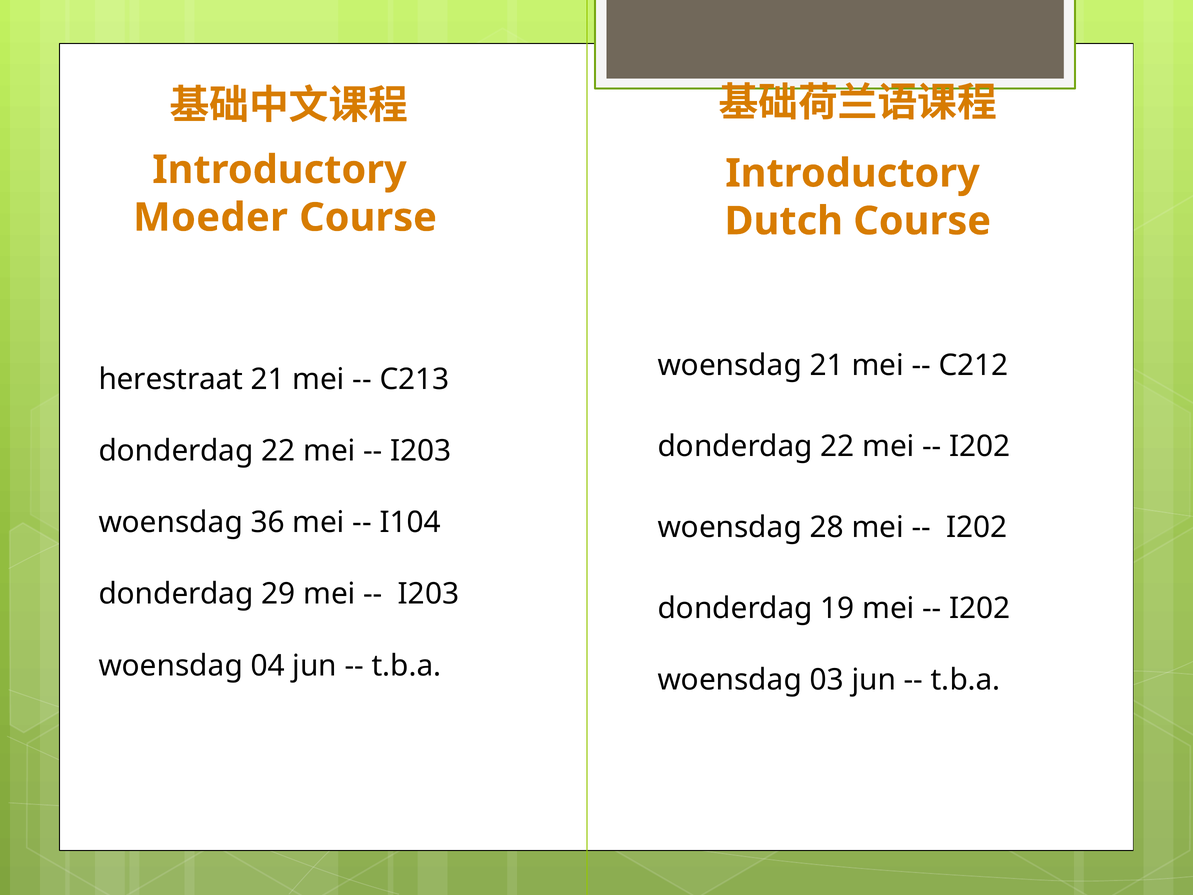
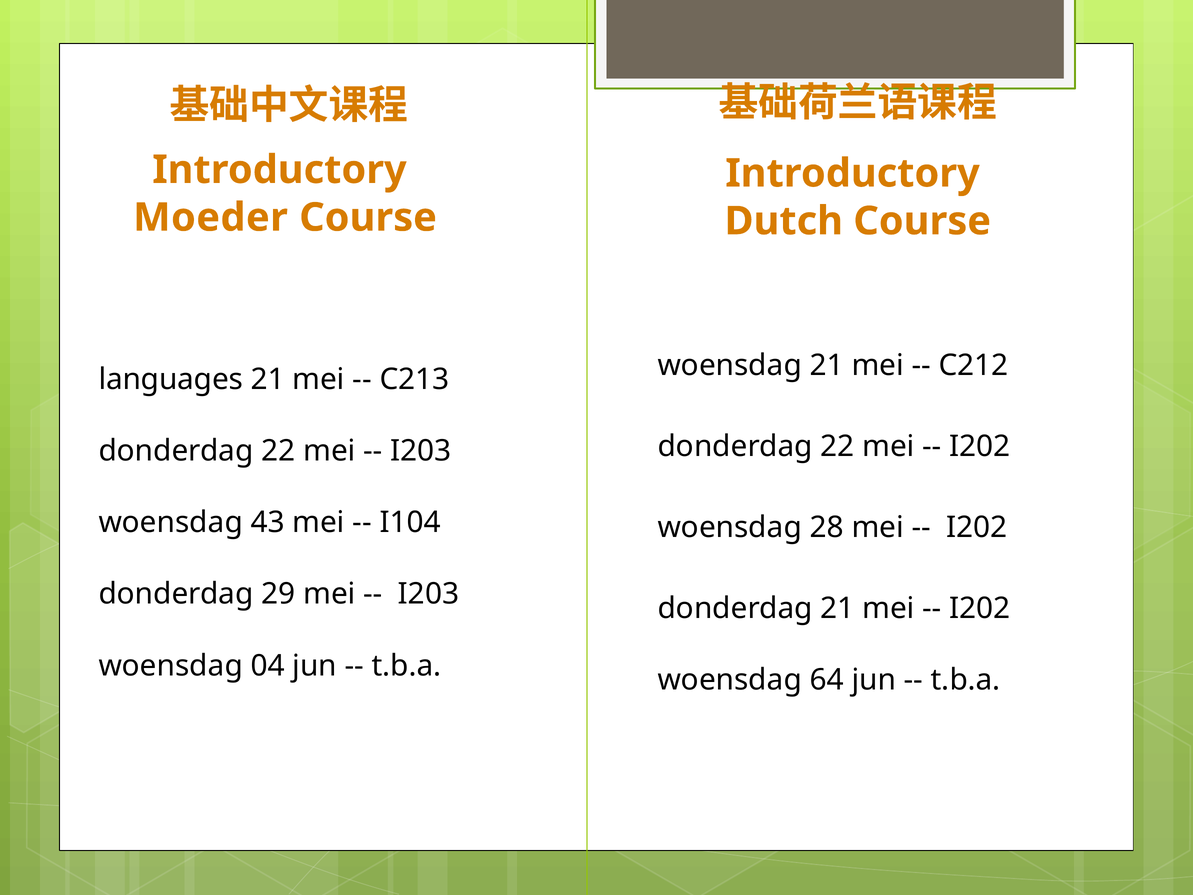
herestraat: herestraat -> languages
36: 36 -> 43
donderdag 19: 19 -> 21
03: 03 -> 64
